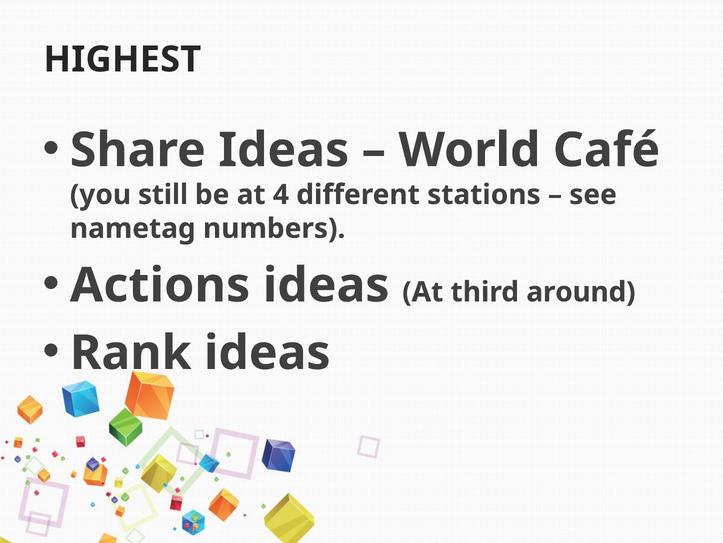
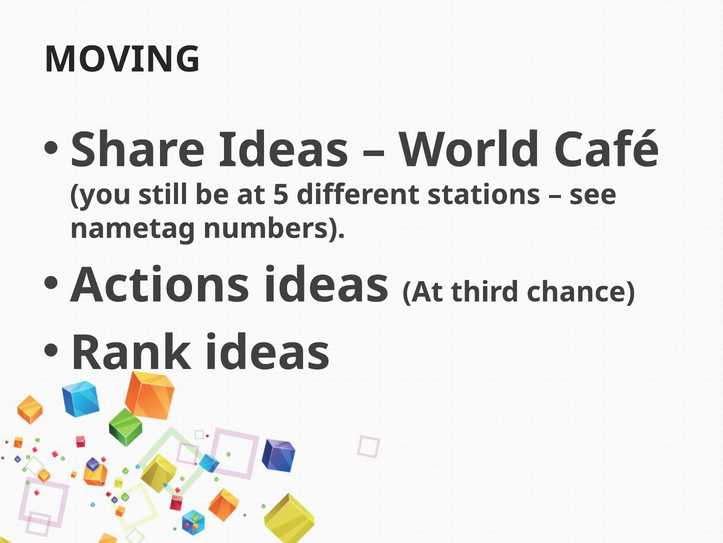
HIGHEST: HIGHEST -> MOVING
4: 4 -> 5
around: around -> chance
